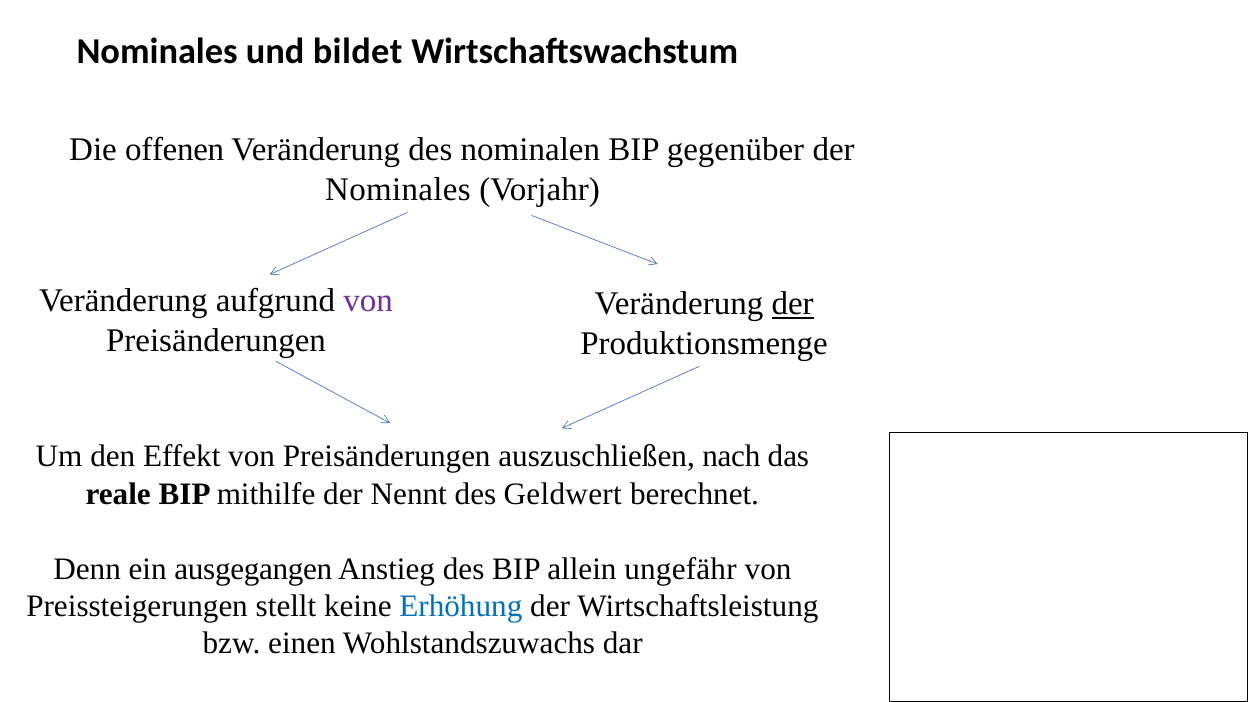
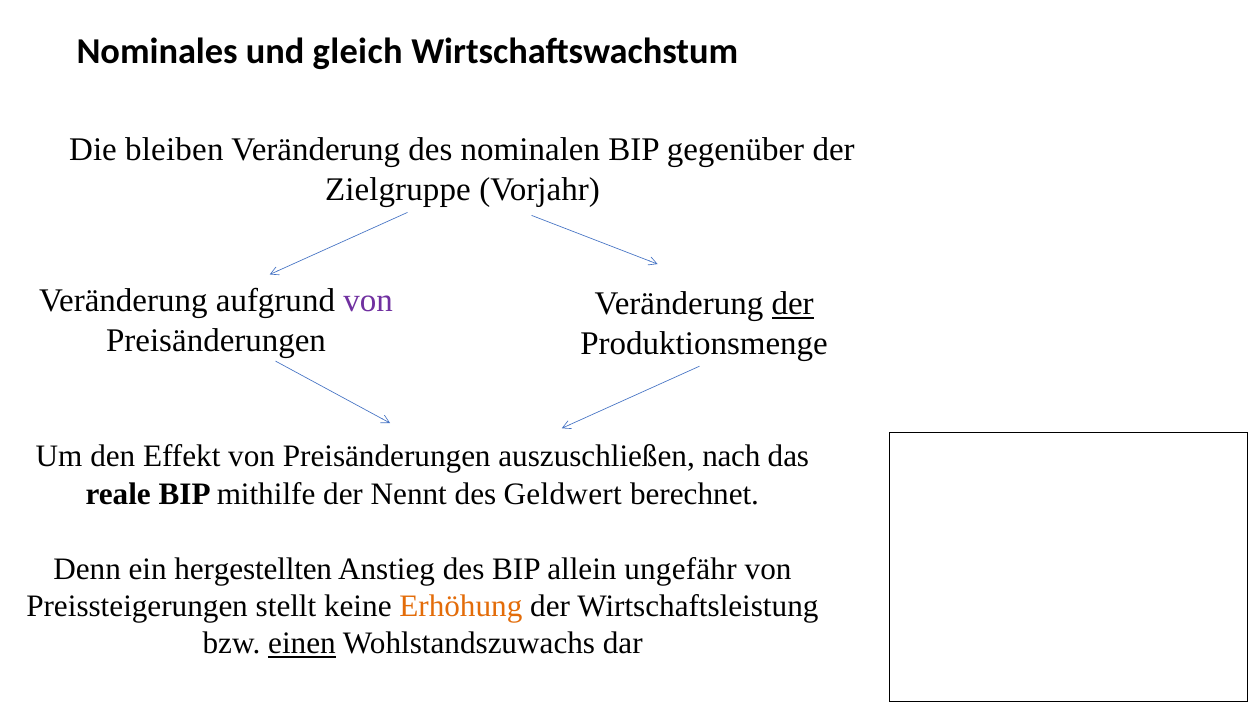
bildet: bildet -> gleich
offenen: offenen -> bleiben
Nominales at (398, 190): Nominales -> Zielgruppe
ausgegangen: ausgegangen -> hergestellten
Erhöhung colour: blue -> orange
einen underline: none -> present
